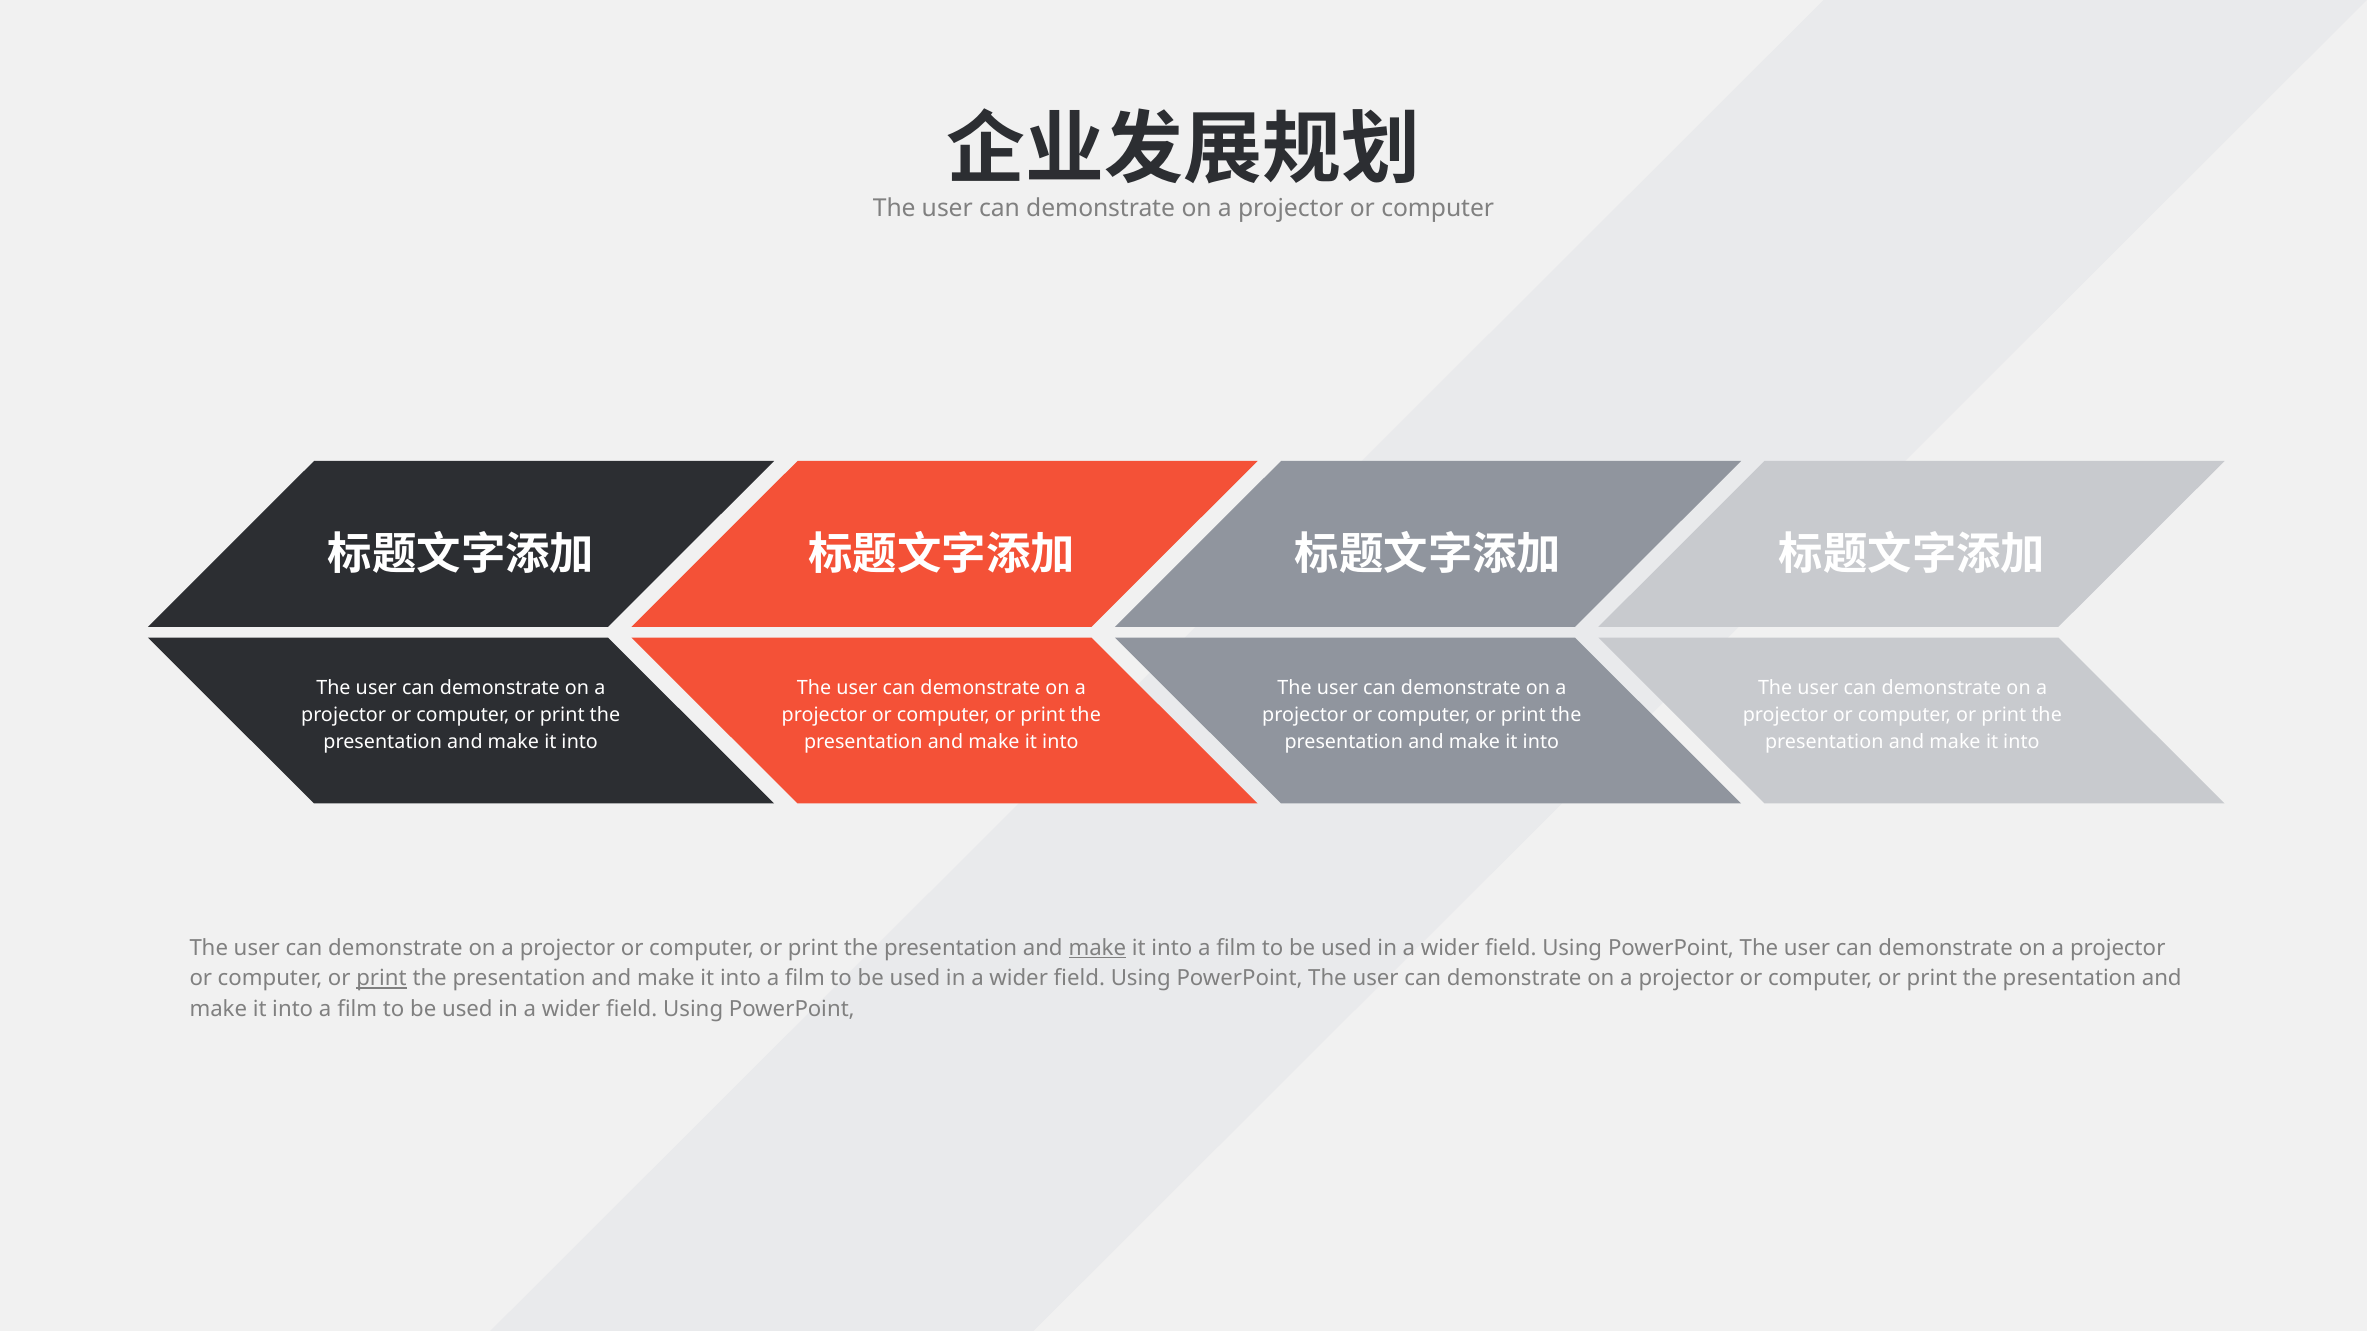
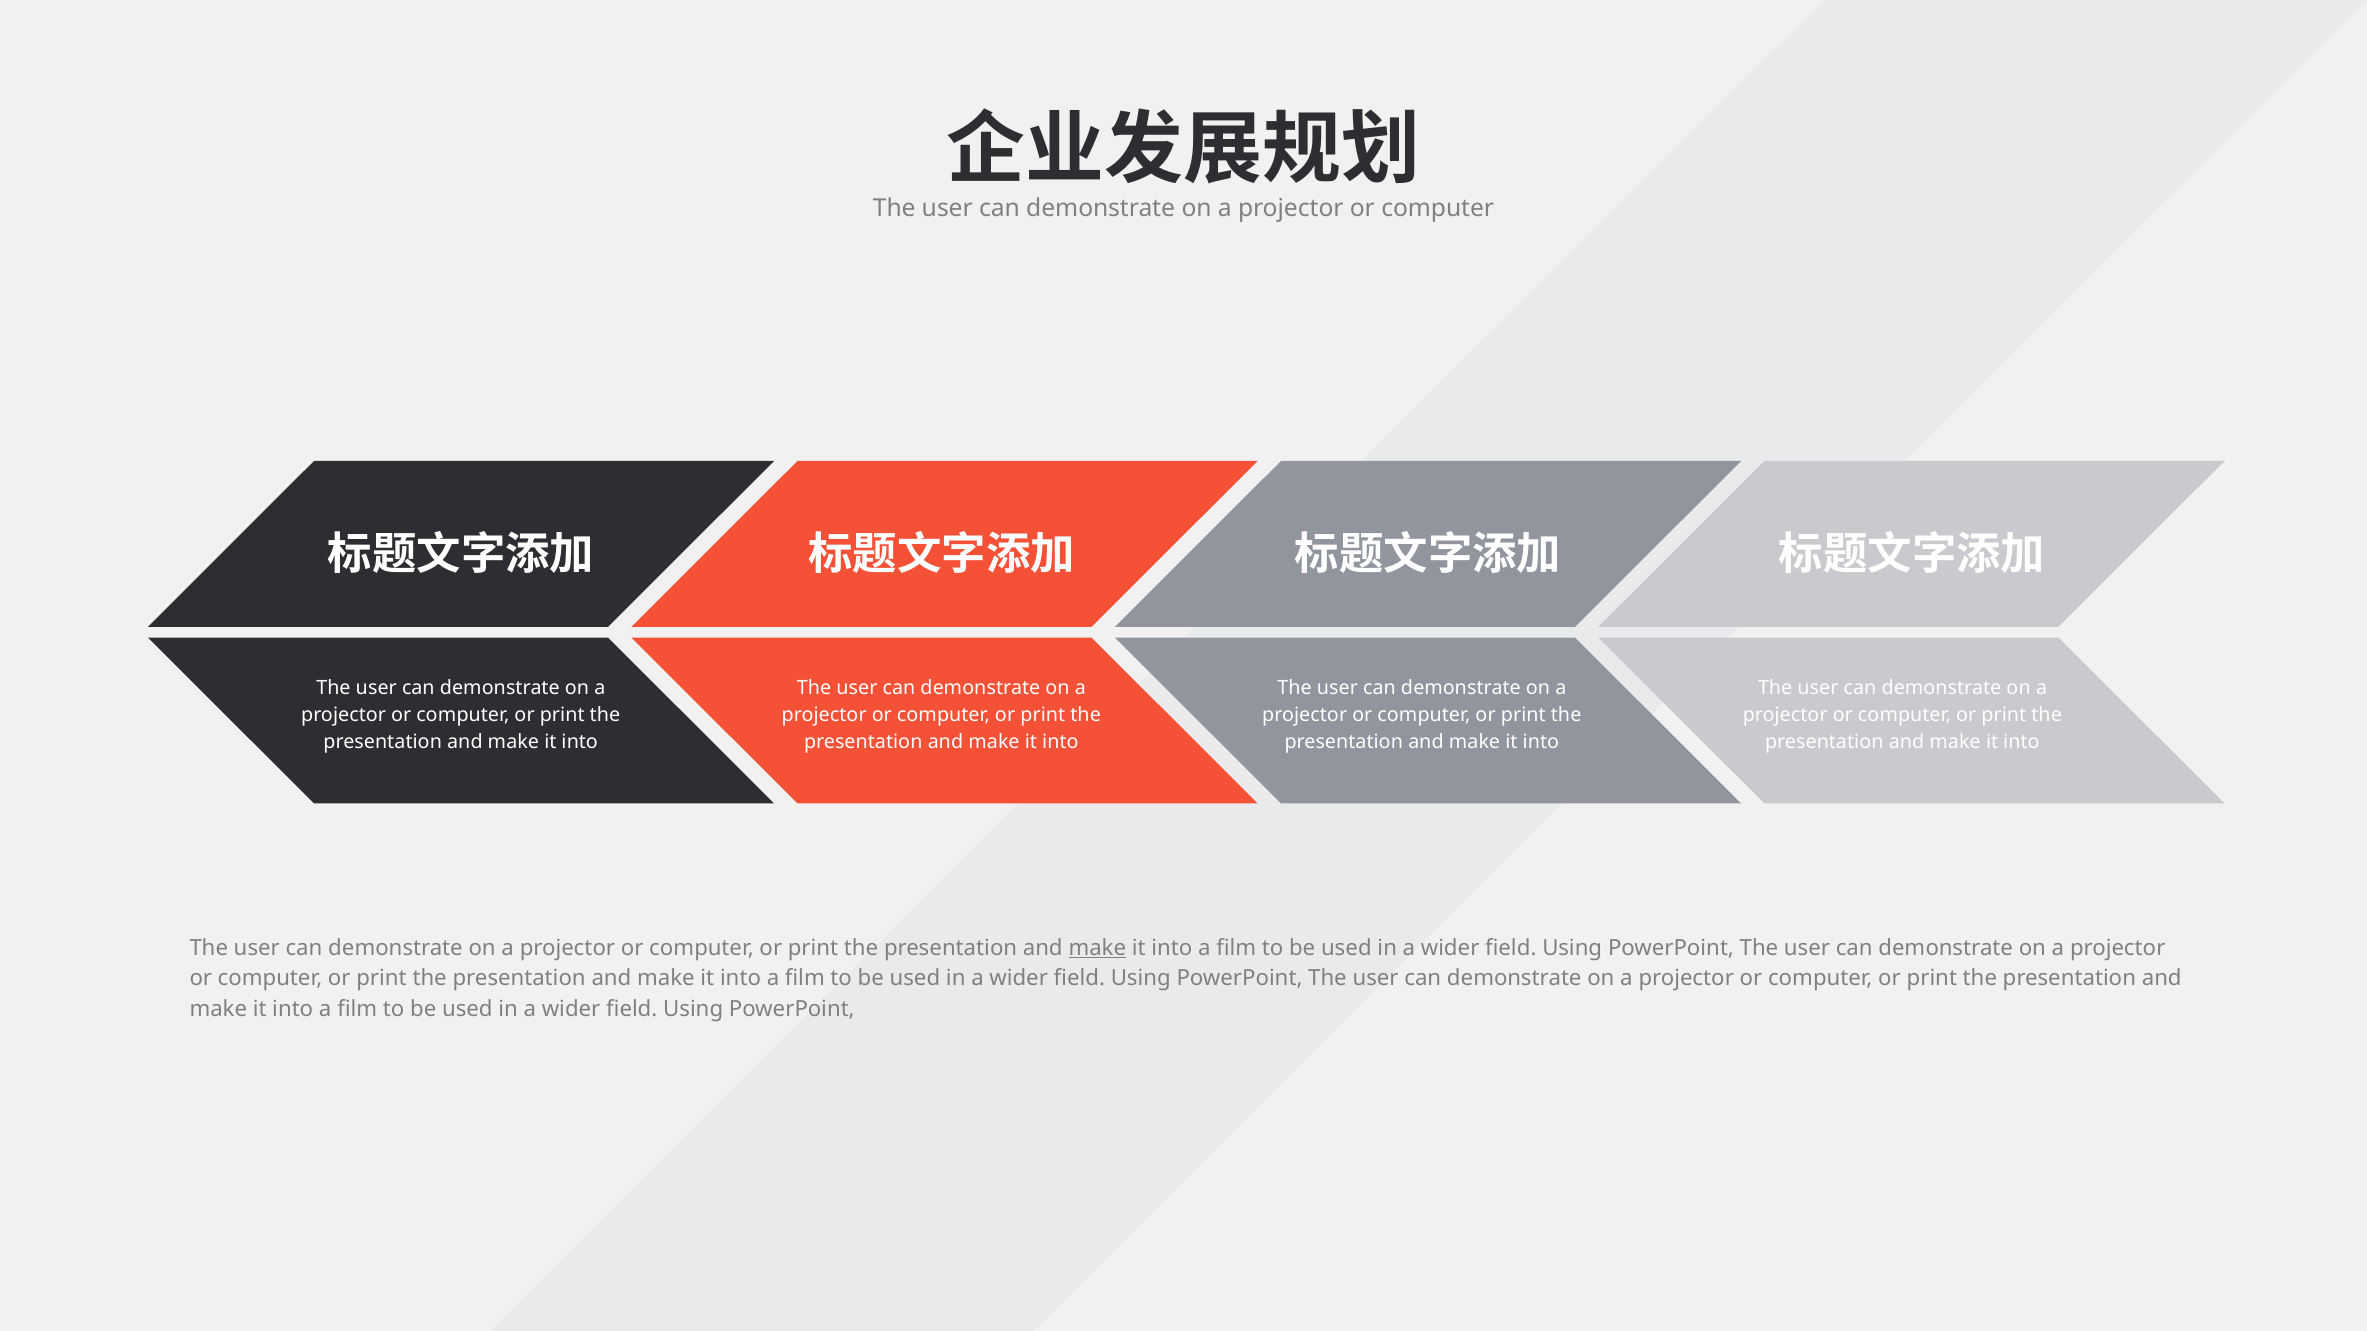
print at (381, 979) underline: present -> none
